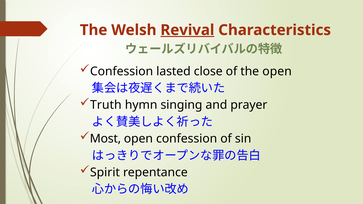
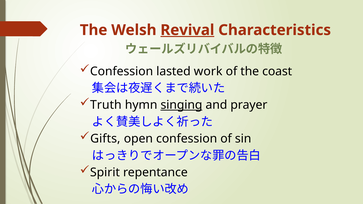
close: close -> work
the open: open -> coast
singing underline: none -> present
Most: Most -> Gifts
